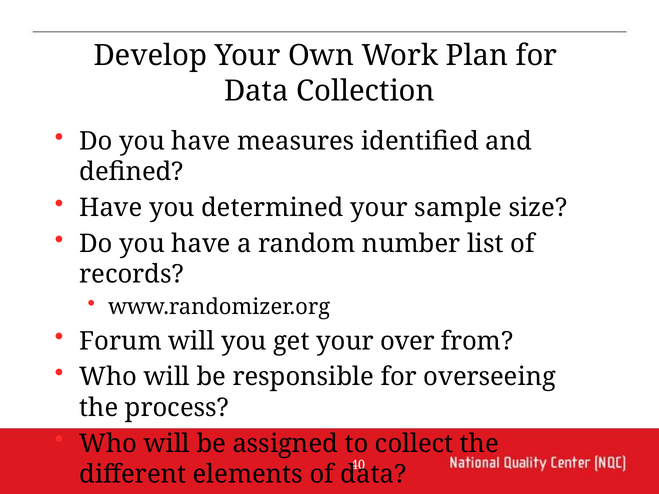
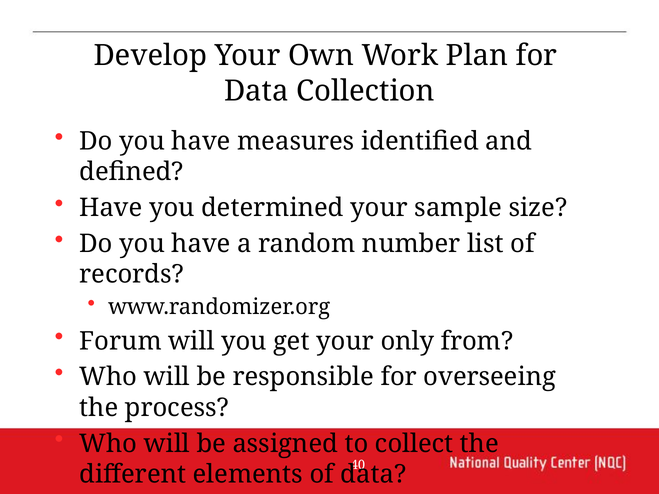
over: over -> only
